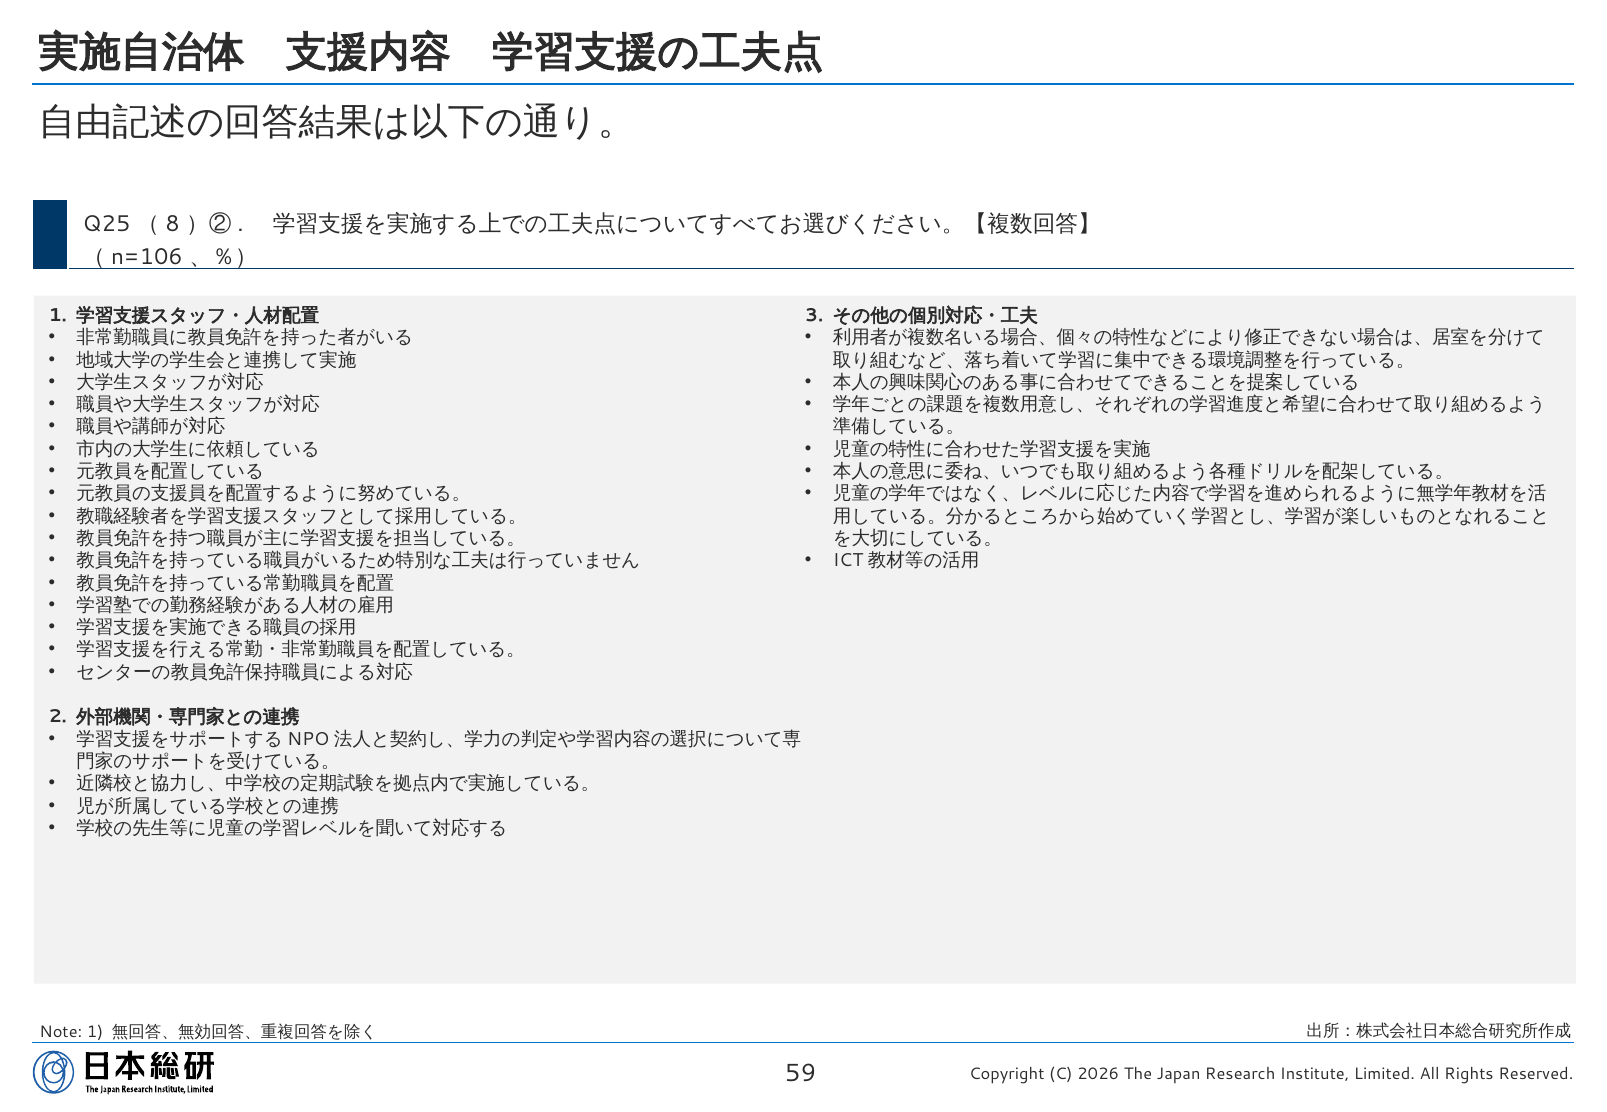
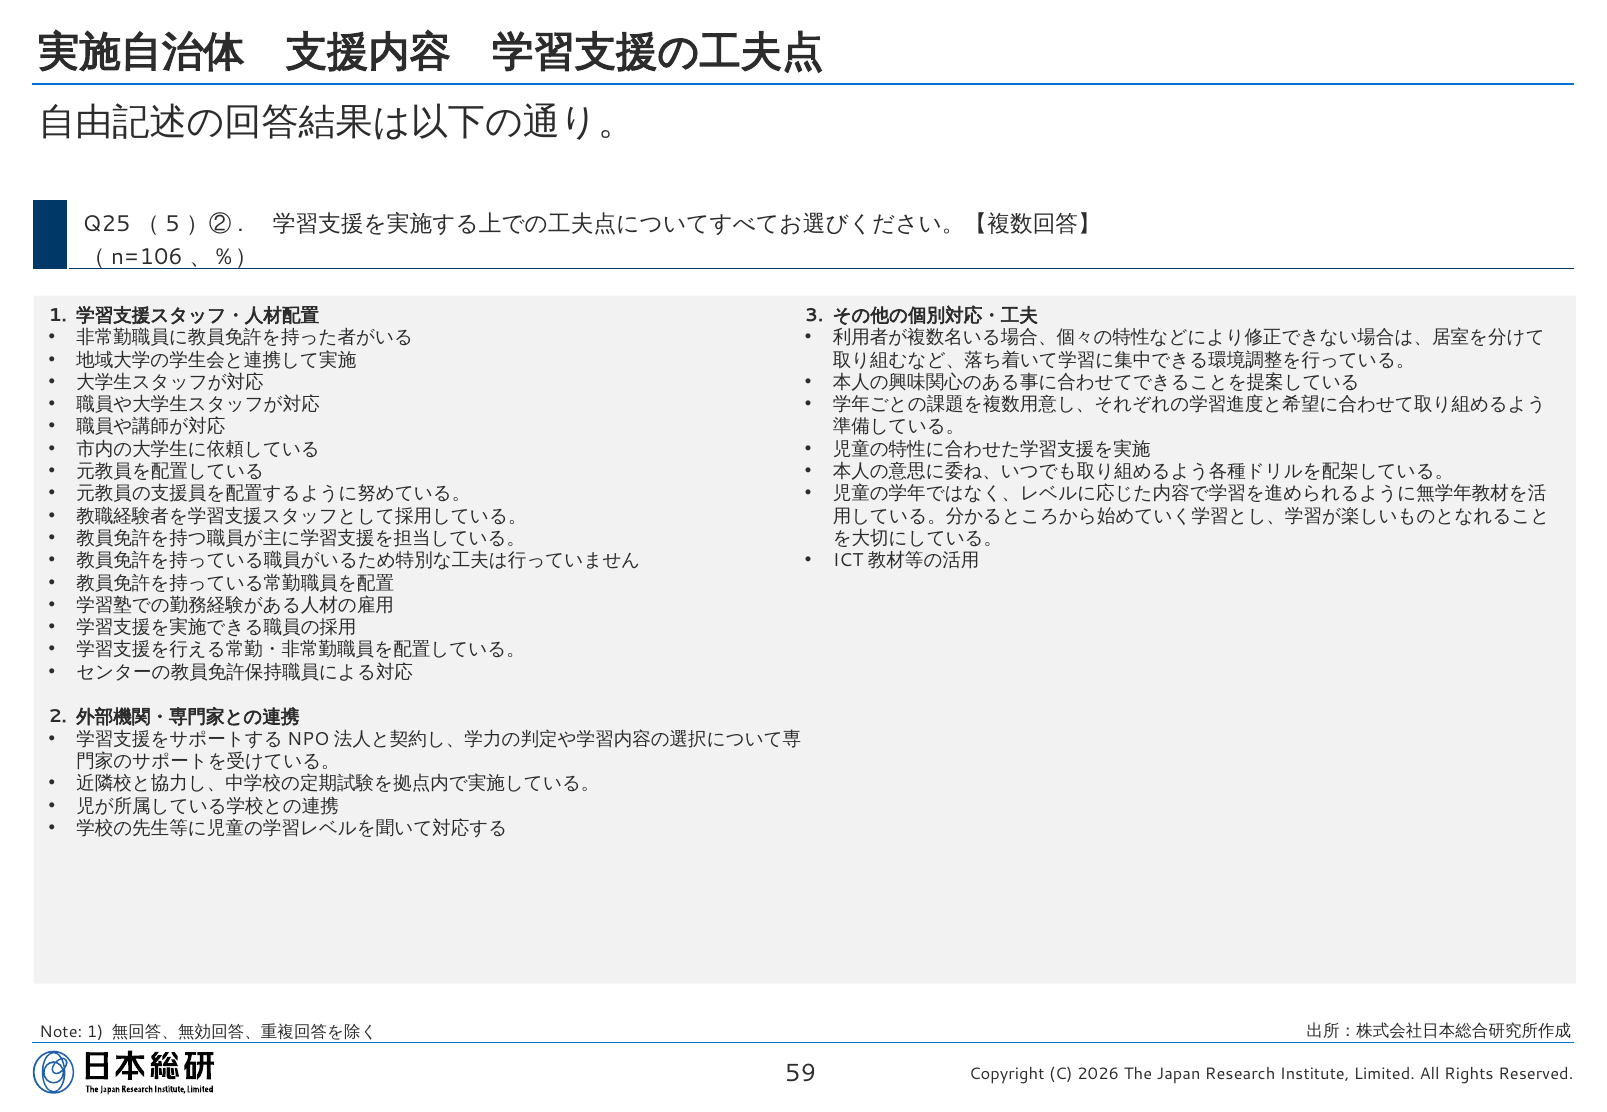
8: 8 -> 5
